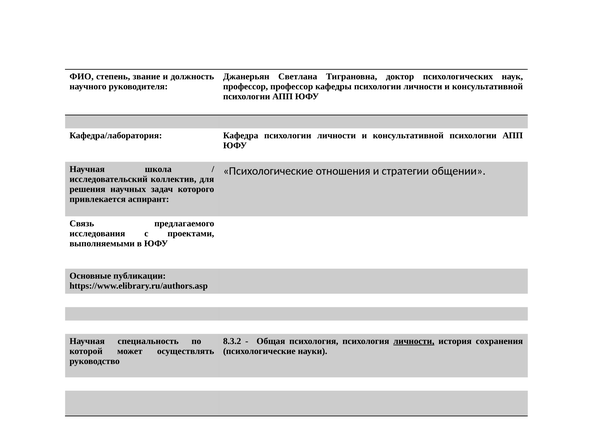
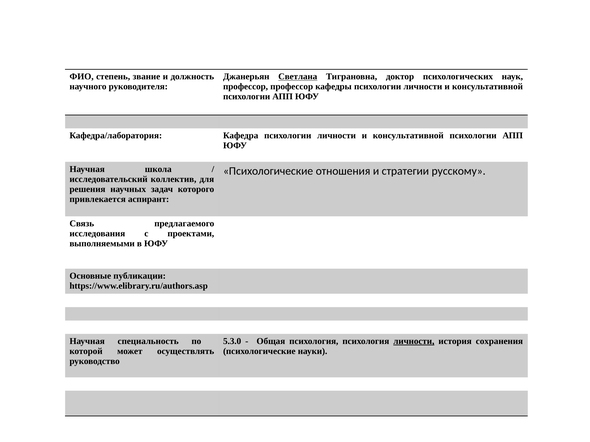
Светлана underline: none -> present
общении: общении -> русскому
8.3.2: 8.3.2 -> 5.3.0
